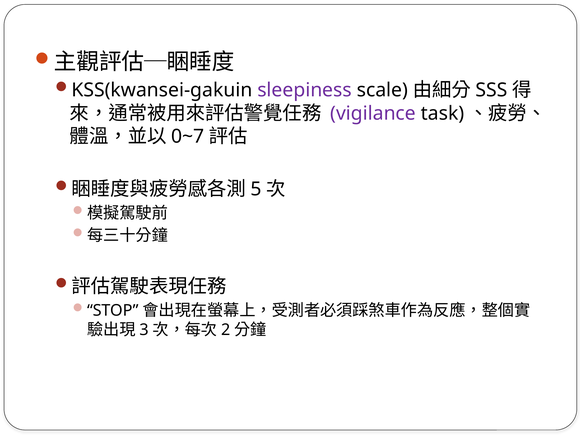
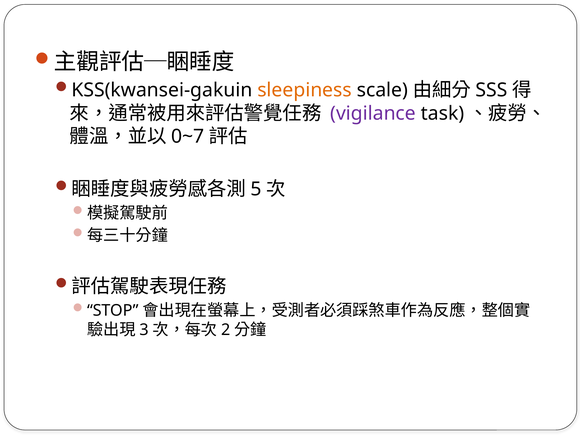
sleepiness colour: purple -> orange
